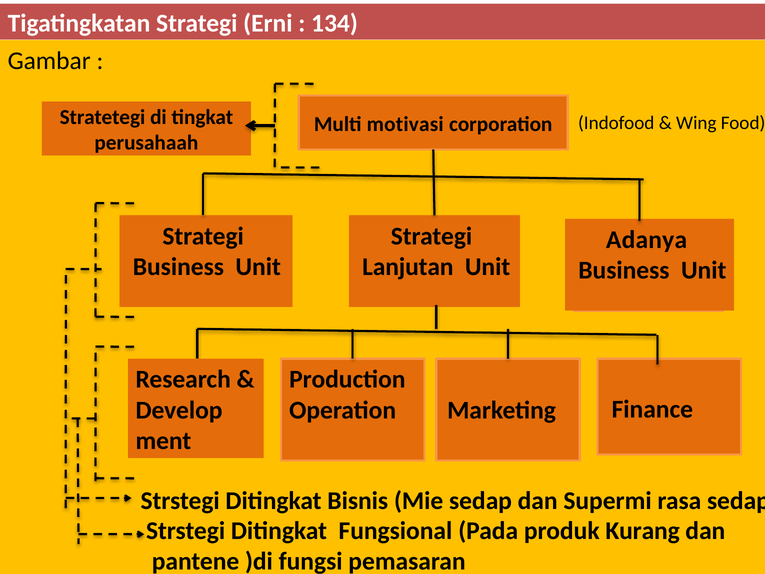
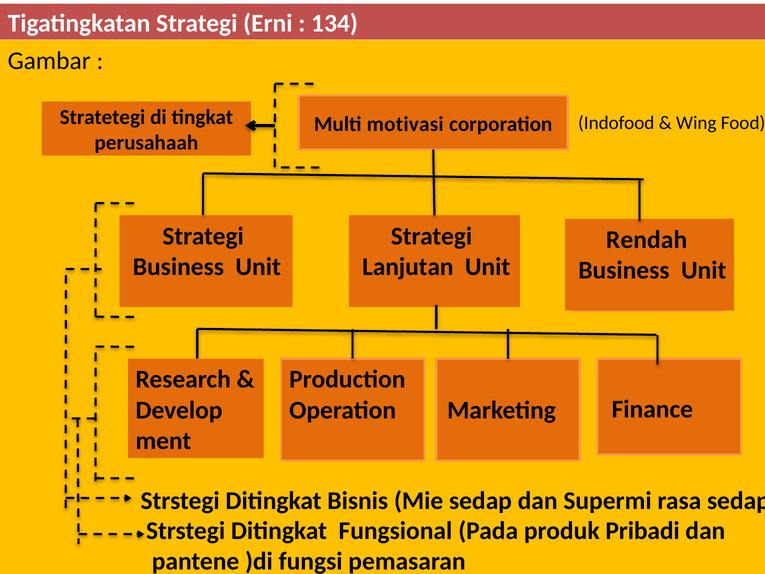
Adanya: Adanya -> Rendah
Kurang: Kurang -> Pribadi
